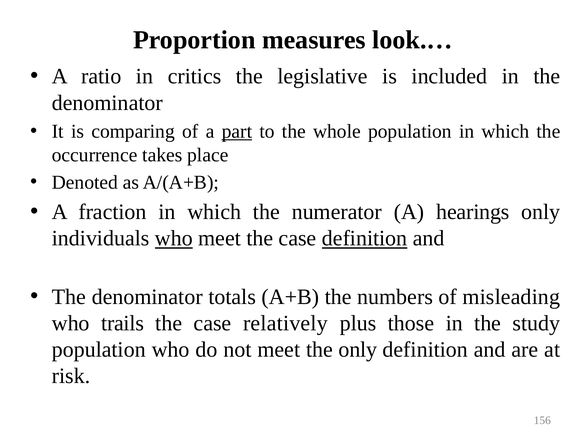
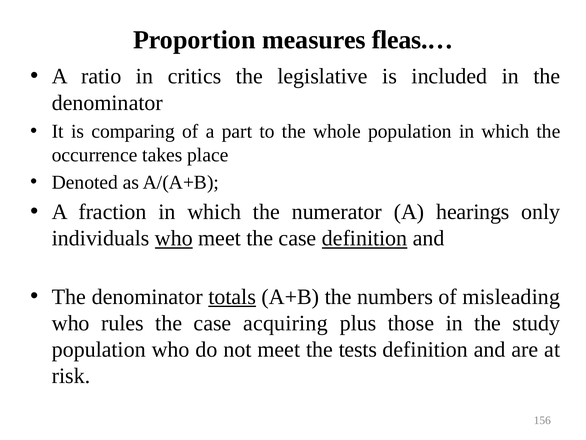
look.…: look.… -> fleas.…
part underline: present -> none
totals underline: none -> present
trails: trails -> rules
relatively: relatively -> acquiring
the only: only -> tests
